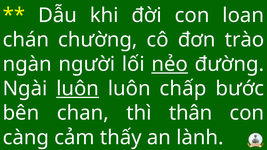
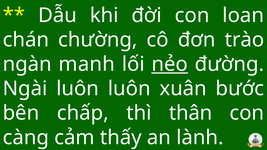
người: người -> manh
luôn at (78, 89) underline: present -> none
chấp: chấp -> xuân
chan: chan -> chấp
